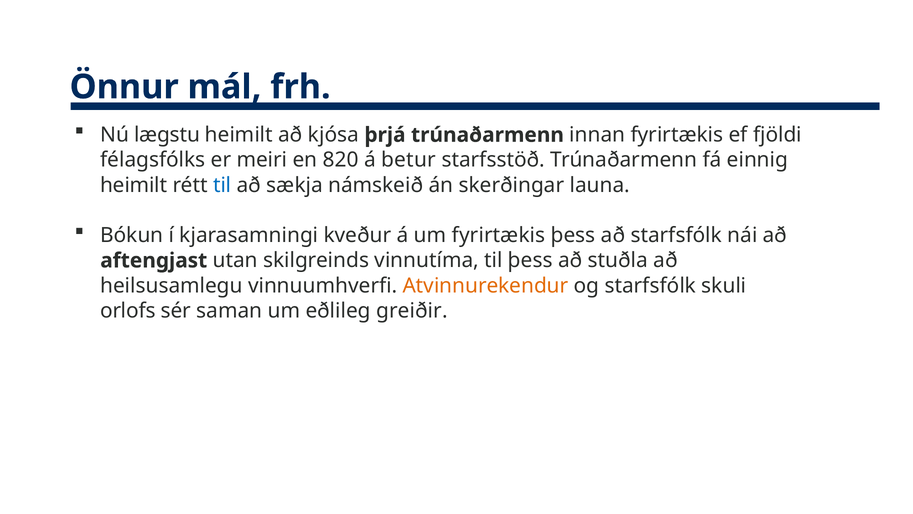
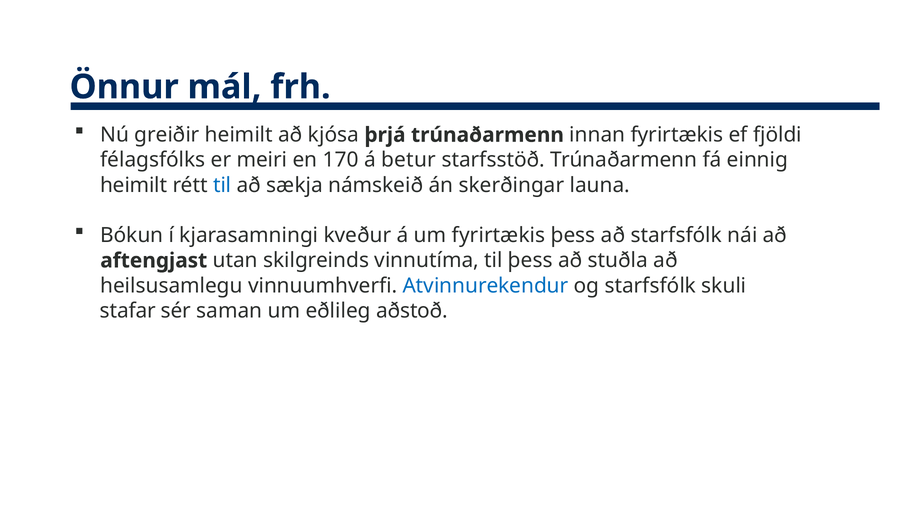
lægstu: lægstu -> greiðir
820: 820 -> 170
Atvinnurekendur colour: orange -> blue
orlofs: orlofs -> stafar
greiðir: greiðir -> aðstoð
